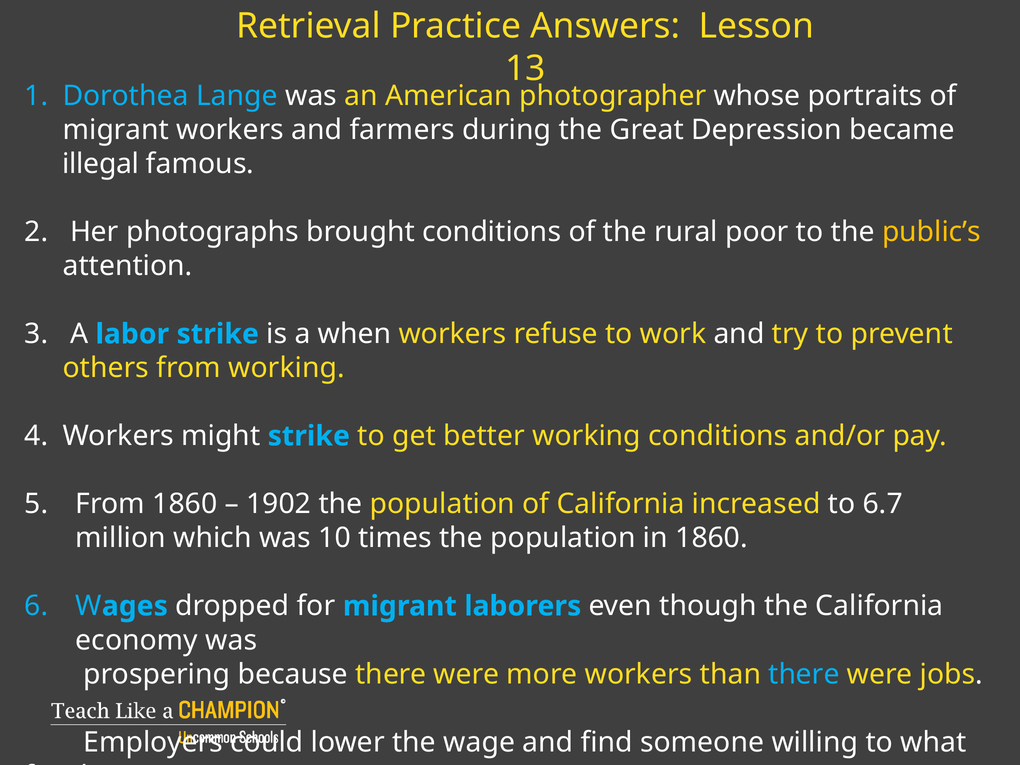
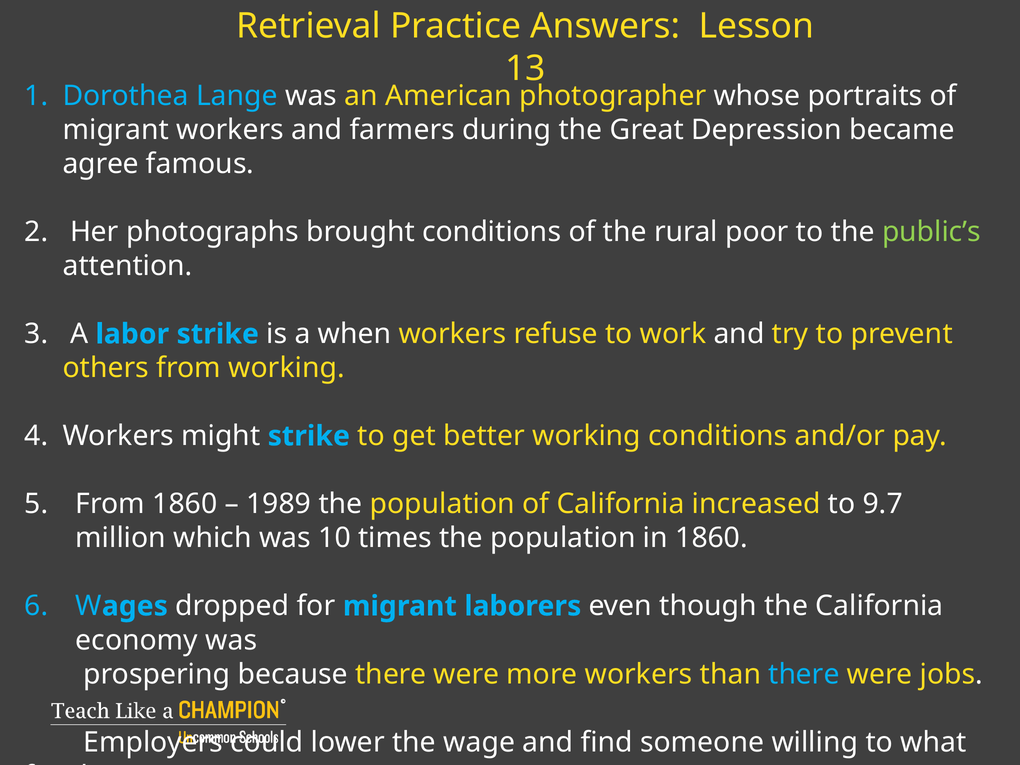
illegal: illegal -> agree
public’s colour: yellow -> light green
1902: 1902 -> 1989
6.7: 6.7 -> 9.7
